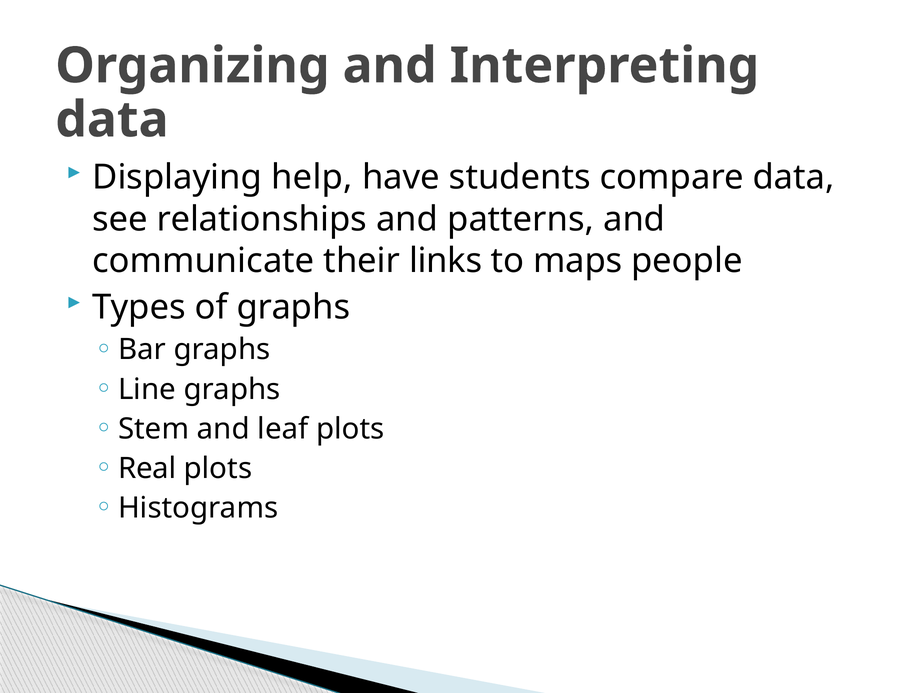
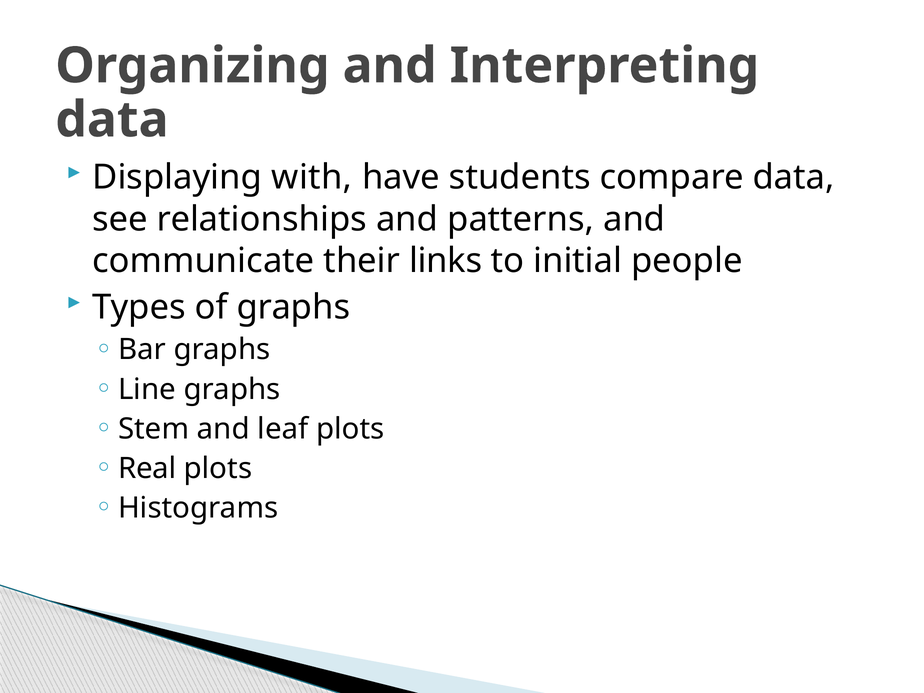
help: help -> with
maps: maps -> initial
